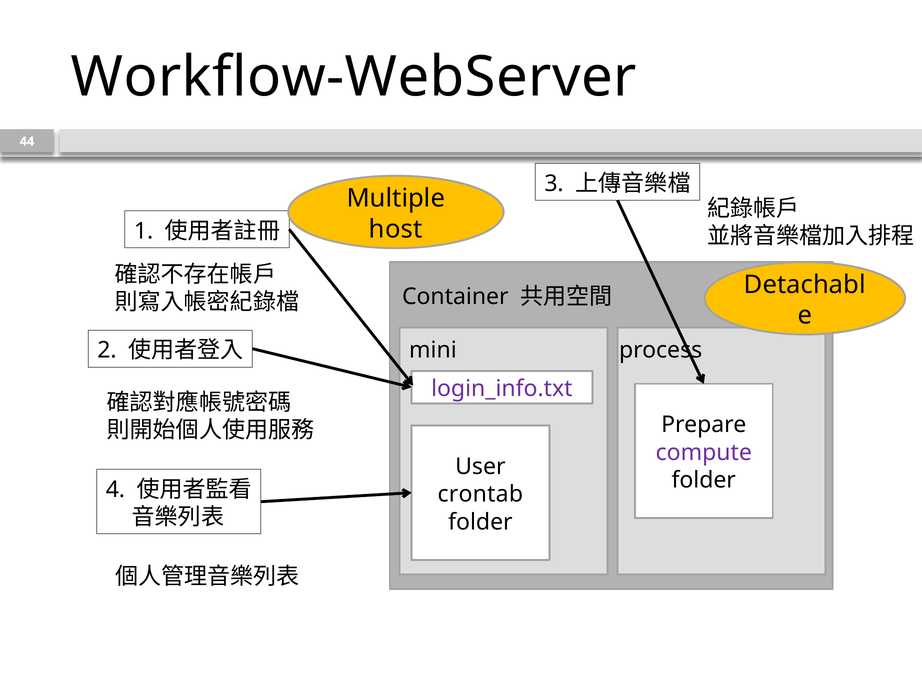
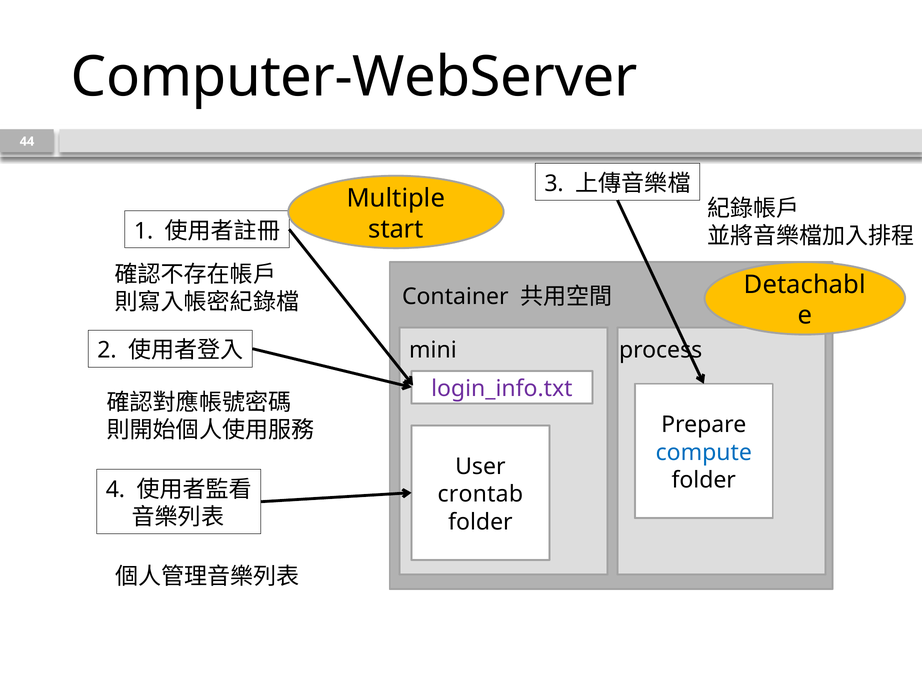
Workflow-WebServer: Workflow-WebServer -> Computer-WebServer
host: host -> start
compute colour: purple -> blue
